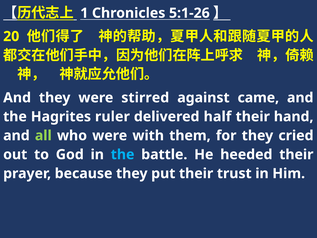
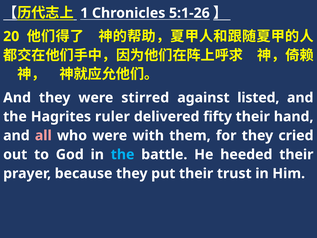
came: came -> listed
half: half -> fifty
all colour: light green -> pink
